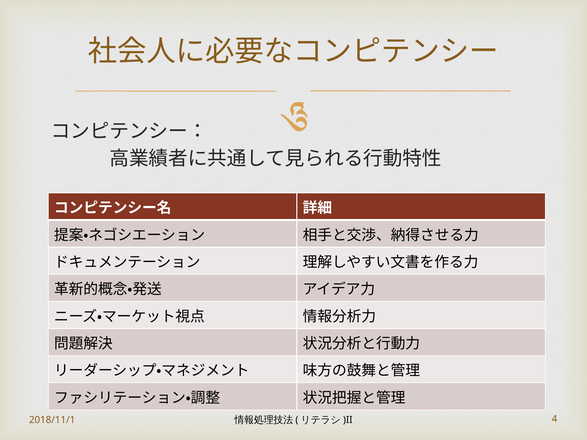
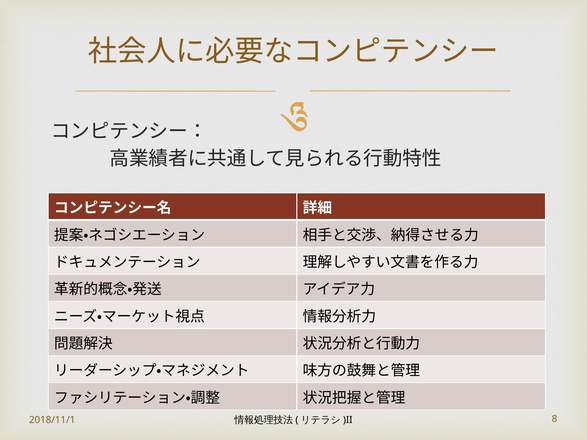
4: 4 -> 8
